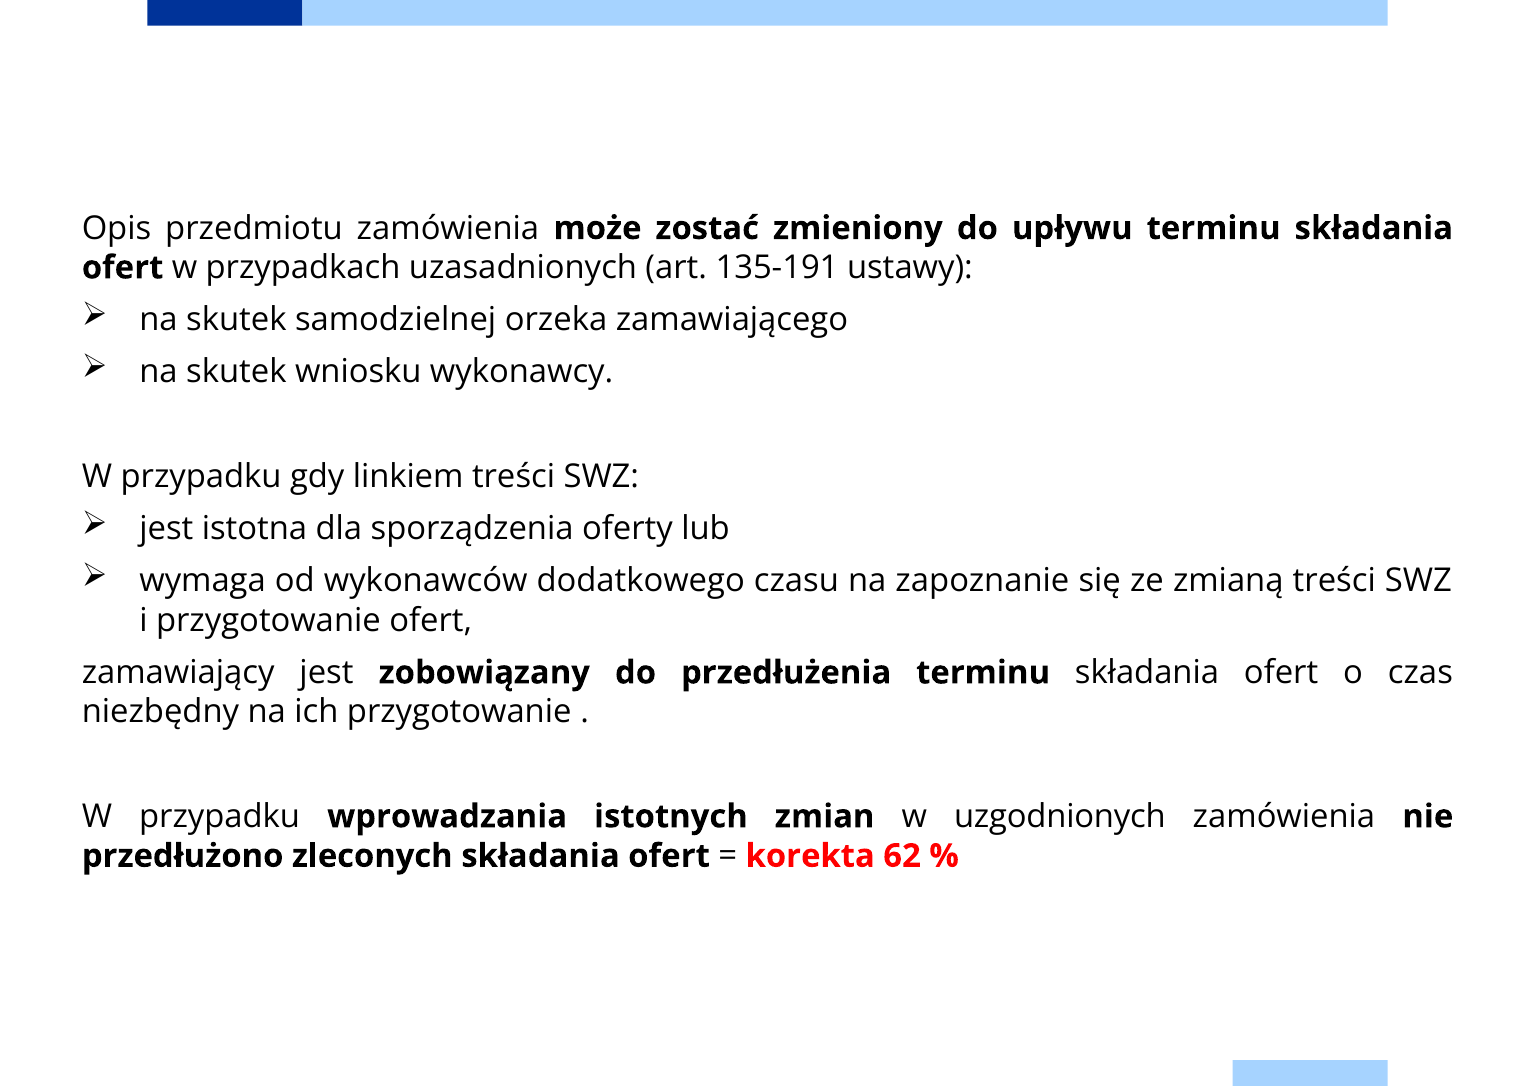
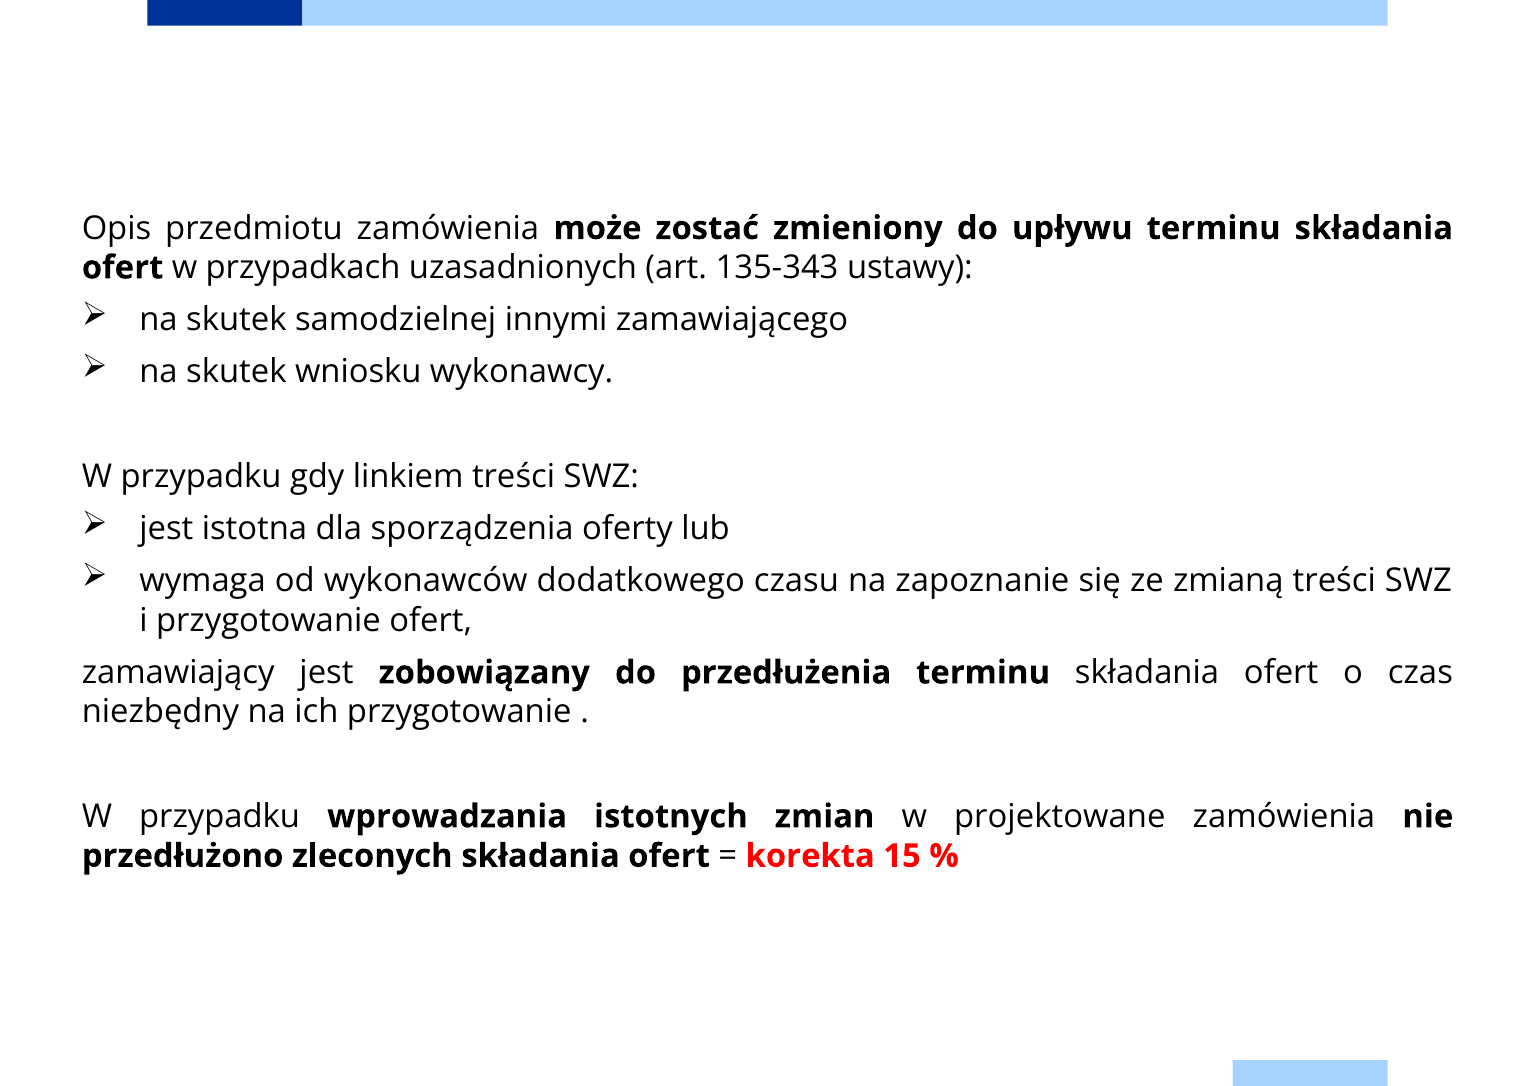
135-191: 135-191 -> 135-343
orzeka: orzeka -> innymi
uzgodnionych: uzgodnionych -> projektowane
62: 62 -> 15
